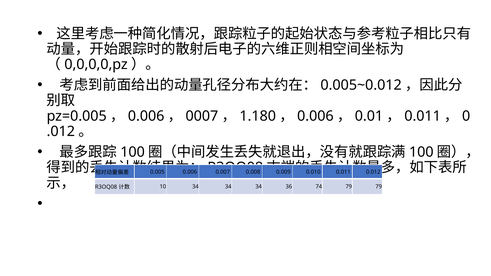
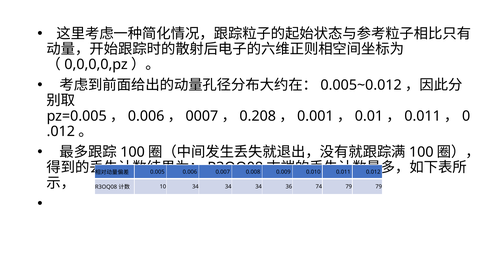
1.180: 1.180 -> 0.208
0.006 at (315, 116): 0.006 -> 0.001
